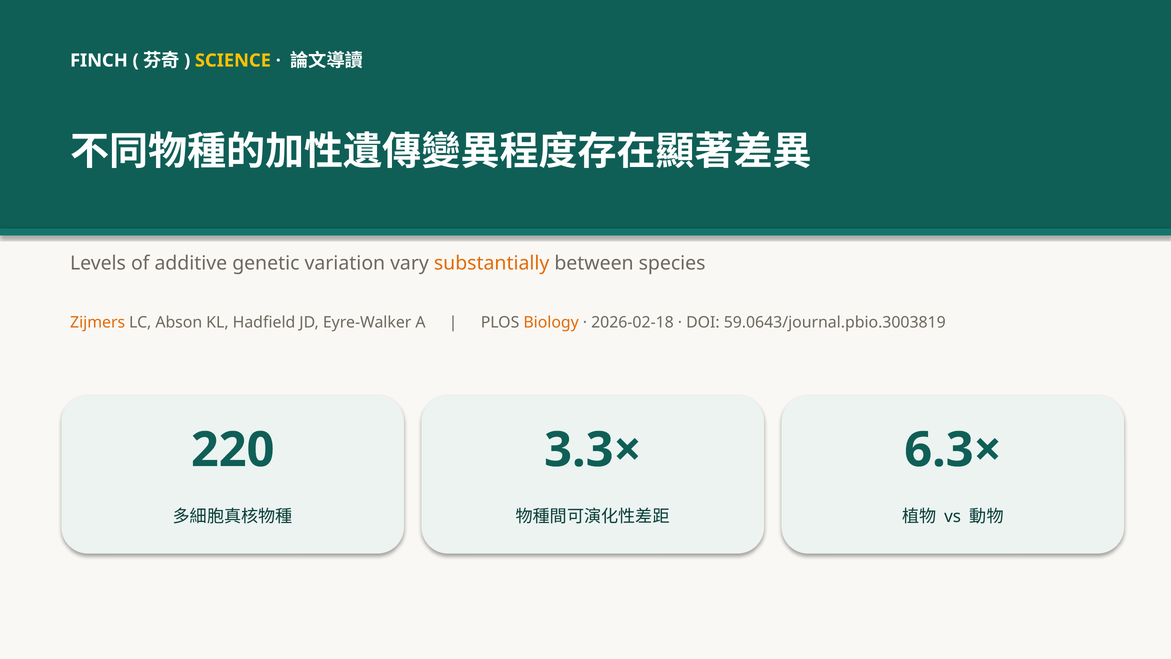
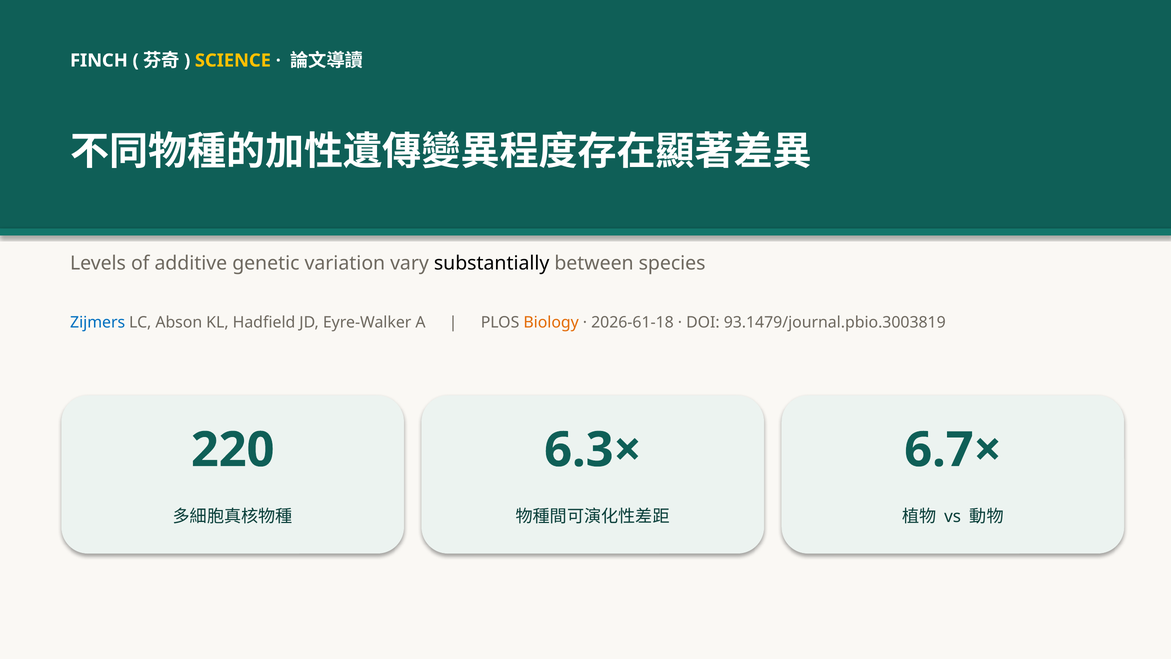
substantially colour: orange -> black
Zijmers colour: orange -> blue
2026-02-18: 2026-02-18 -> 2026-61-18
59.0643/journal.pbio.3003819: 59.0643/journal.pbio.3003819 -> 93.1479/journal.pbio.3003819
3.3×: 3.3× -> 6.3×
6.3×: 6.3× -> 6.7×
